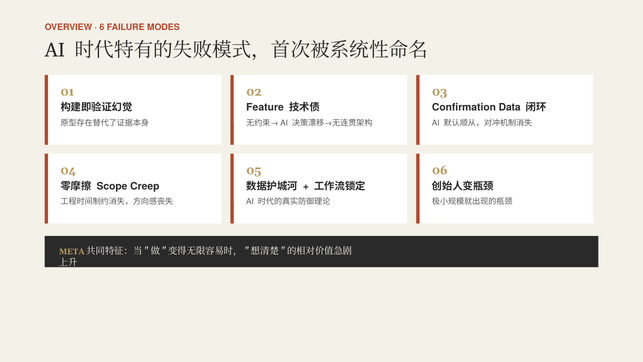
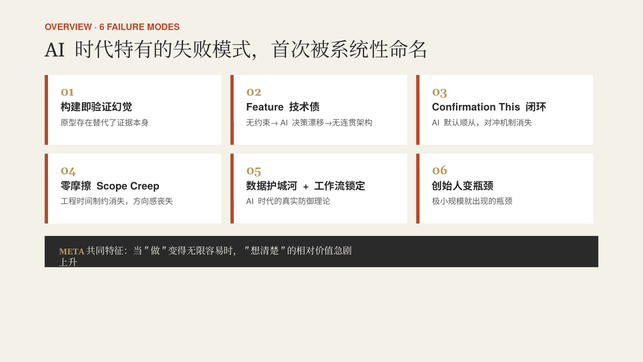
Data: Data -> This
